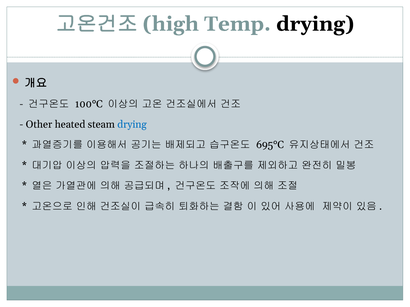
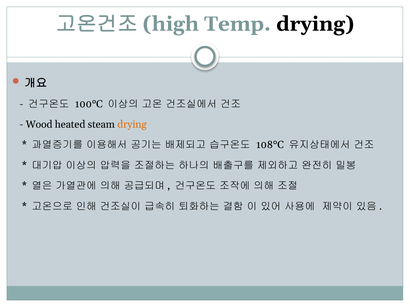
Other: Other -> Wood
drying at (132, 125) colour: blue -> orange
695°C: 695°C -> 108°C
